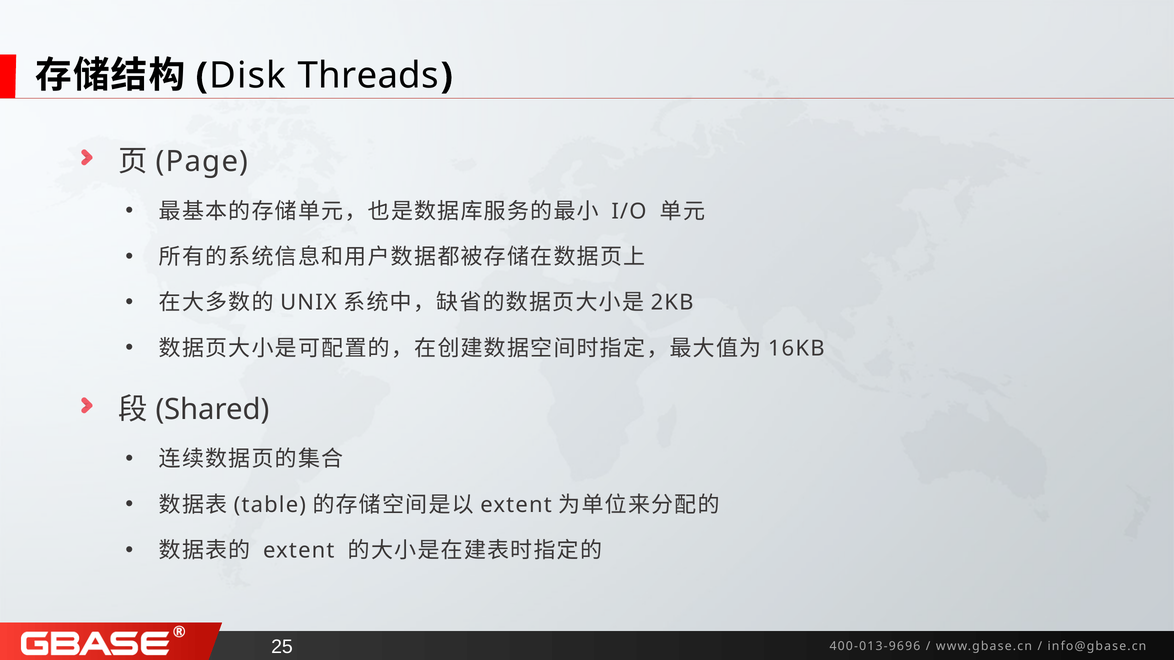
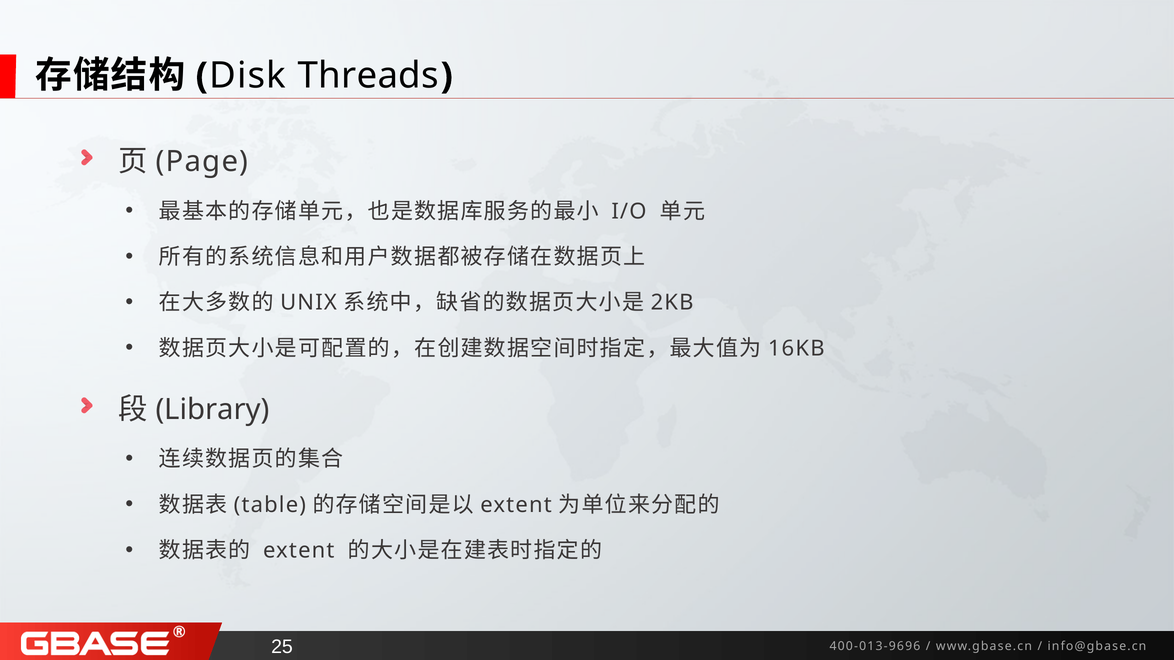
Shared: Shared -> Library
